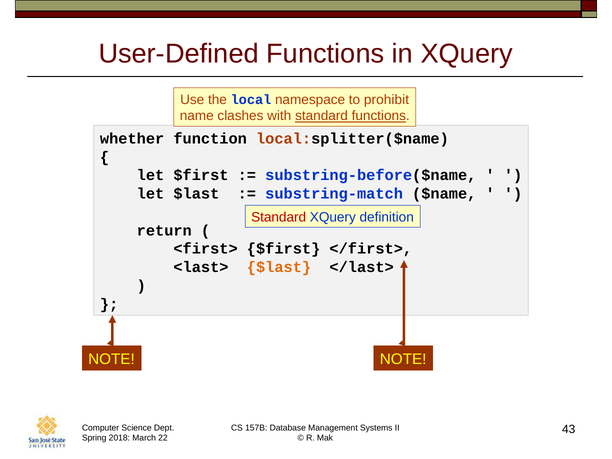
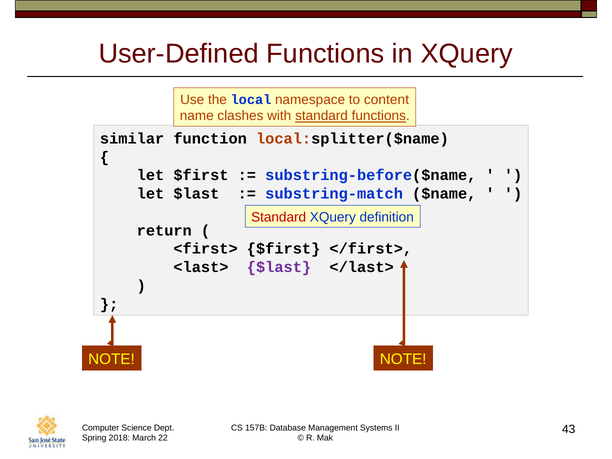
prohibit: prohibit -> content
whether: whether -> similar
$last at (279, 267) colour: orange -> purple
